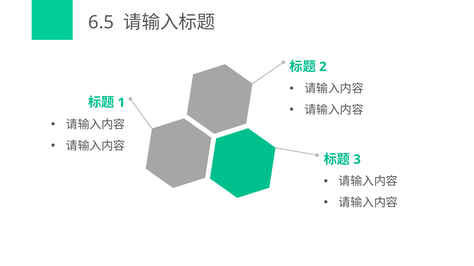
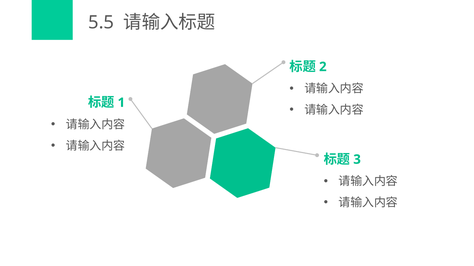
6.5: 6.5 -> 5.5
